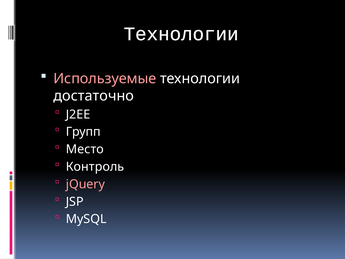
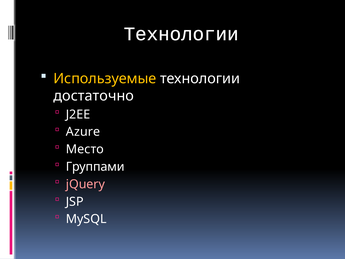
Используемые colour: pink -> yellow
Групп: Групп -> Azure
Контроль: Контроль -> Группами
